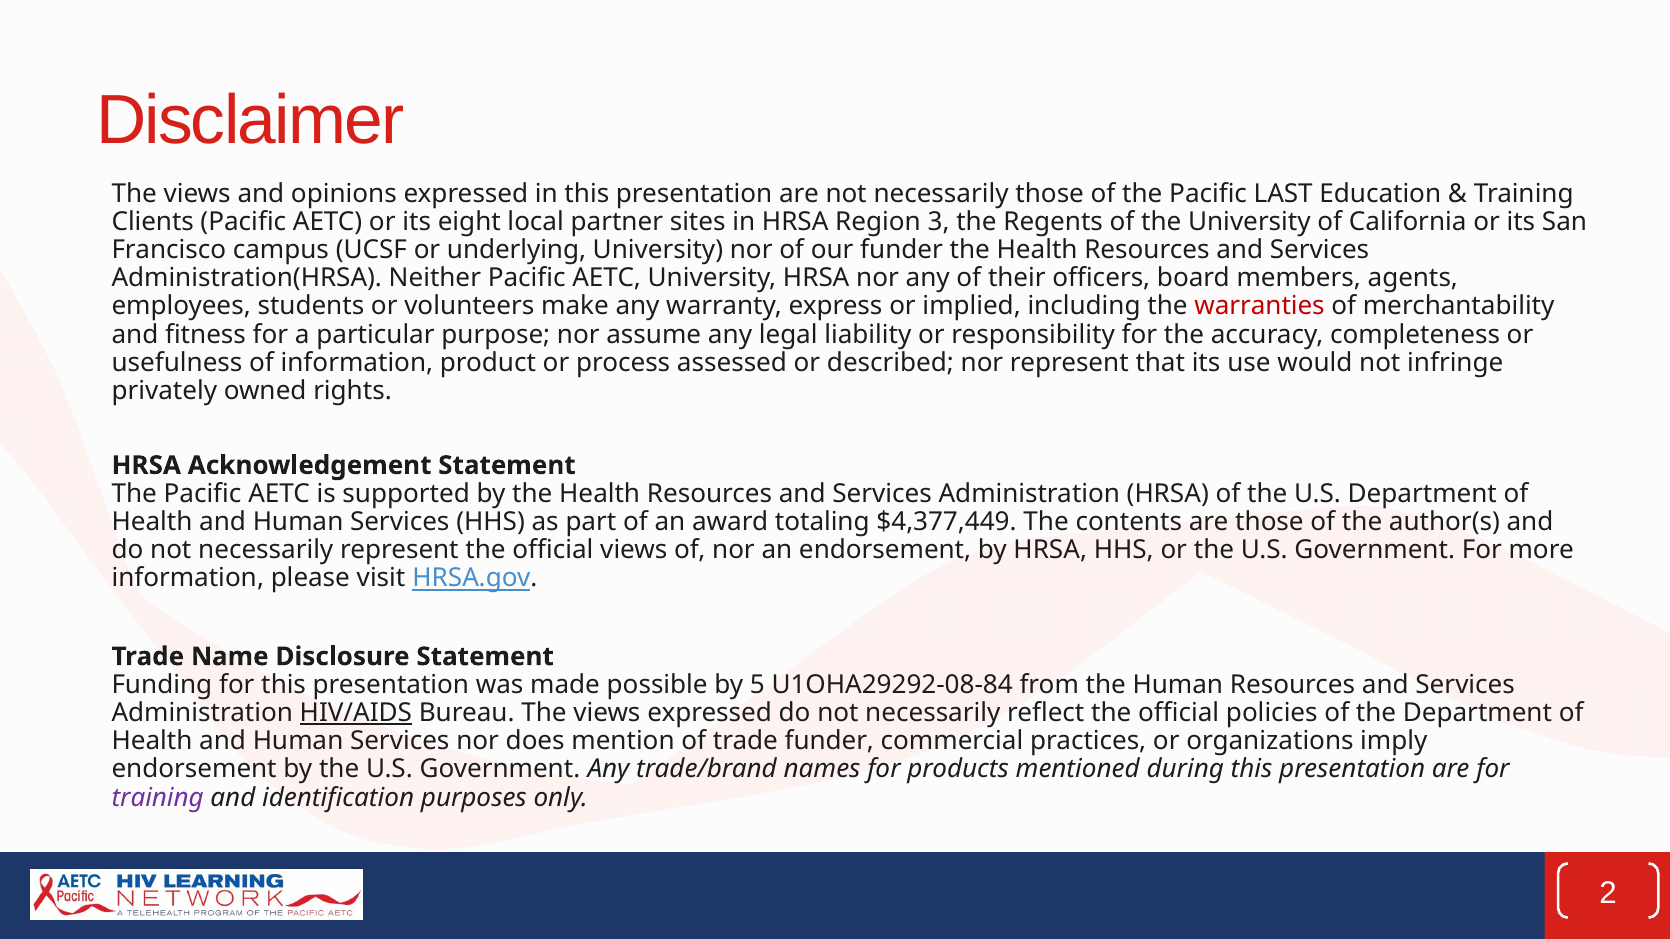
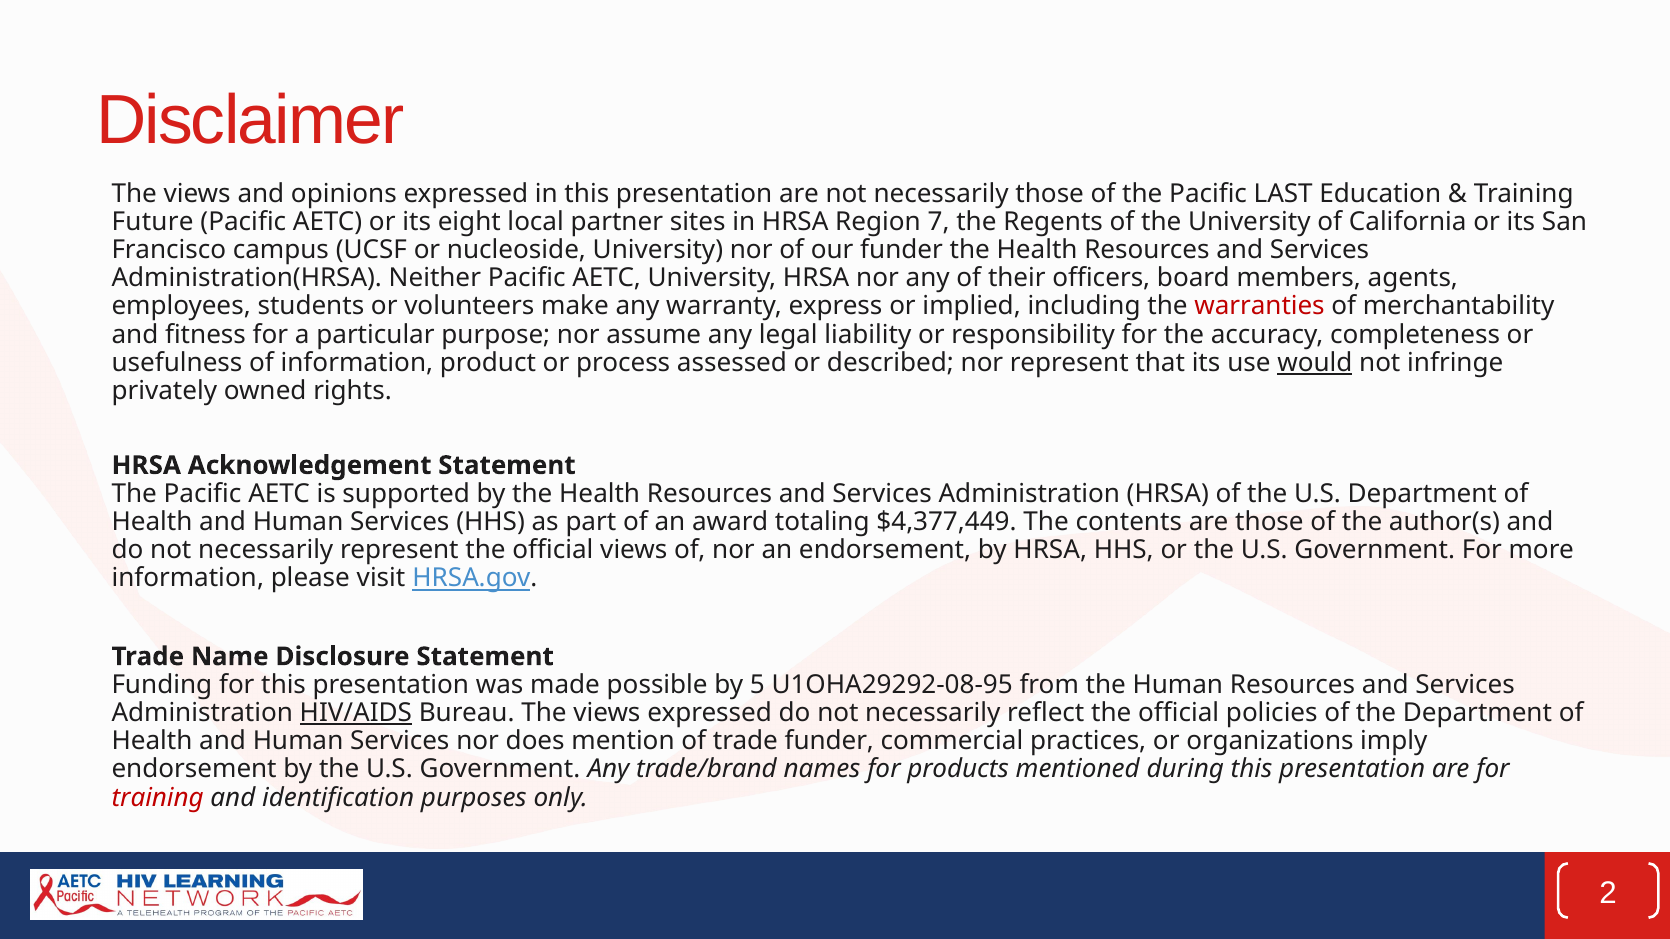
Clients: Clients -> Future
3: 3 -> 7
underlying: underlying -> nucleoside
would underline: none -> present
U1OHA29292‐08‐84: U1OHA29292‐08‐84 -> U1OHA29292‐08‐95
training at (158, 798) colour: purple -> red
